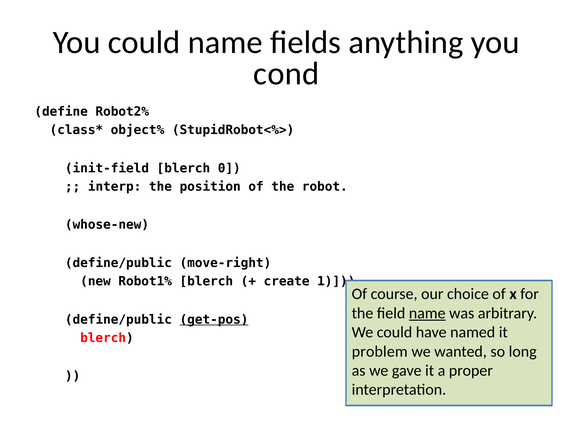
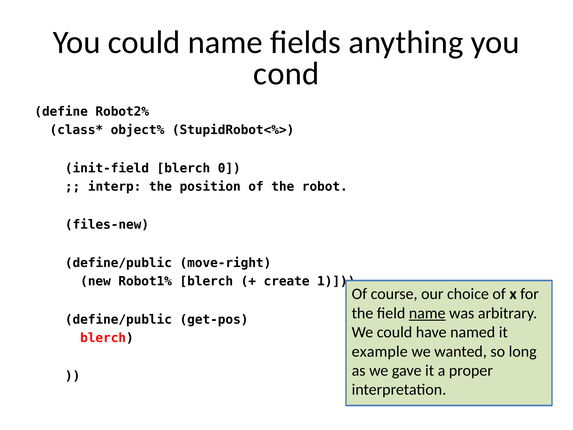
whose-new: whose-new -> files-new
get-pos underline: present -> none
problem: problem -> example
